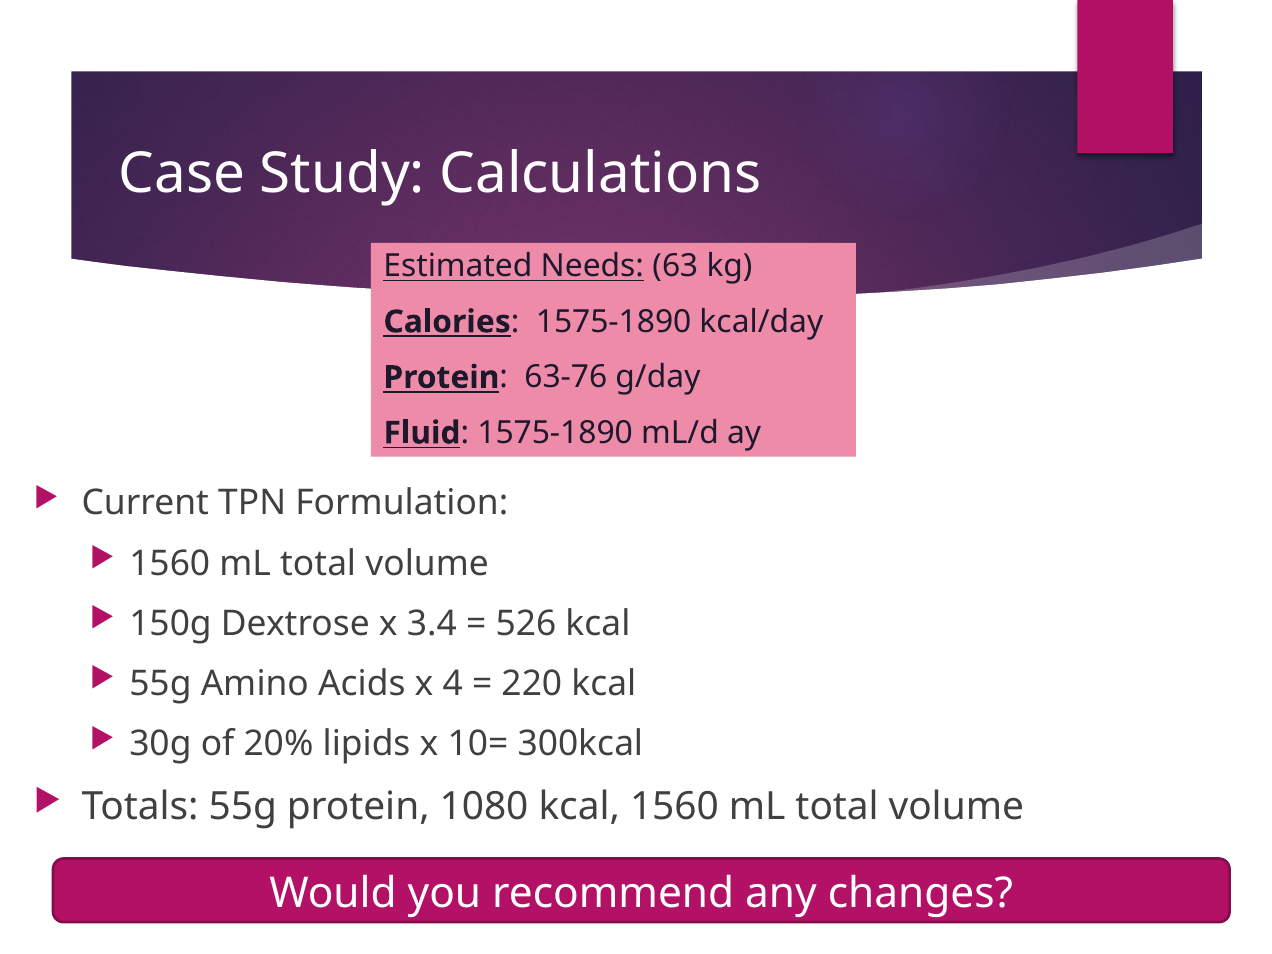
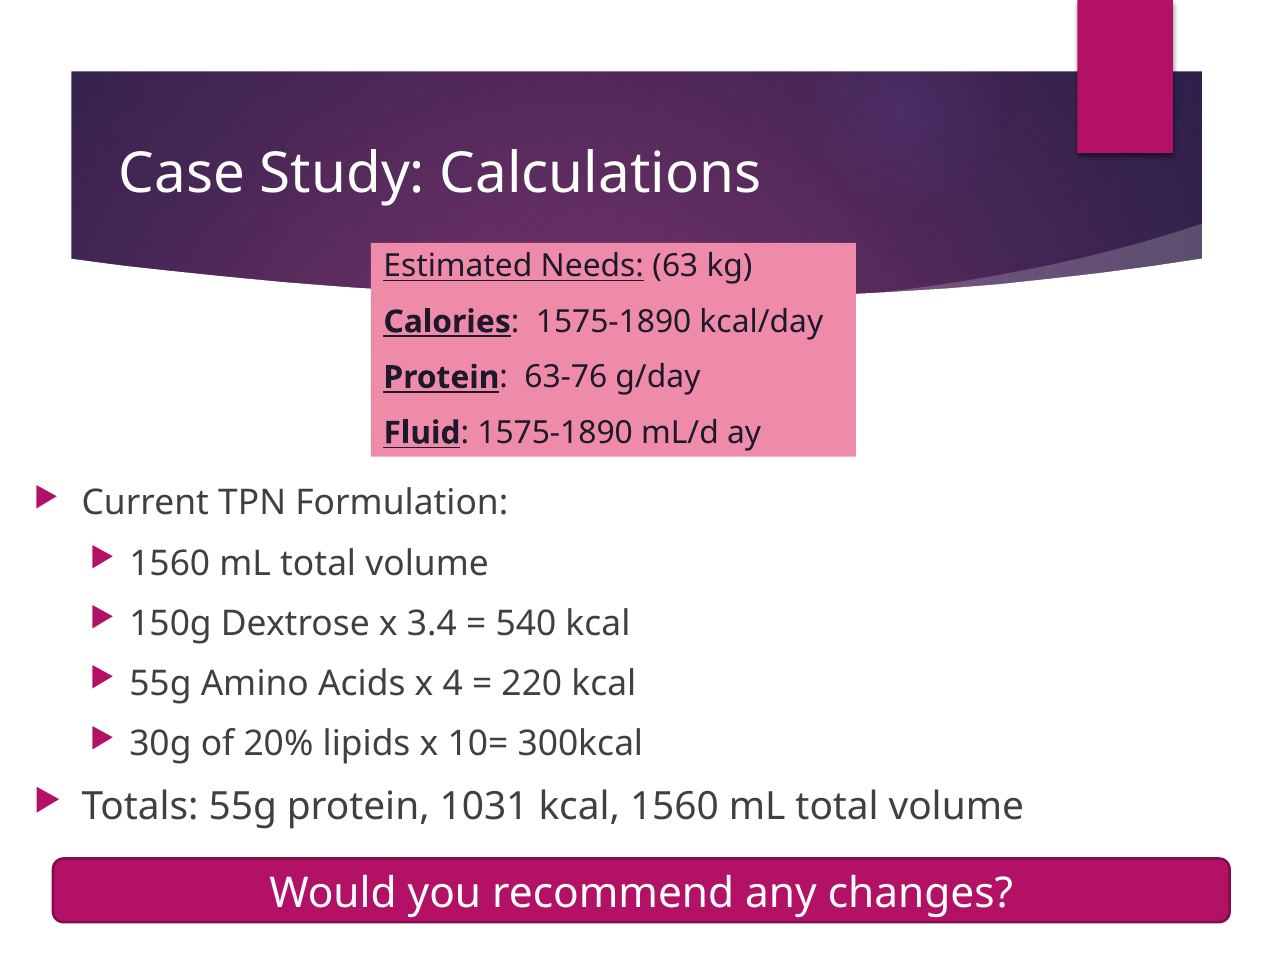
526: 526 -> 540
1080: 1080 -> 1031
